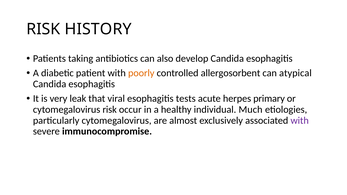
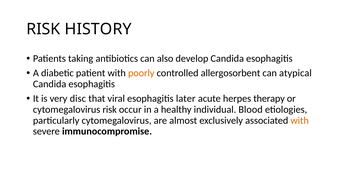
leak: leak -> disc
tests: tests -> later
primary: primary -> therapy
Much: Much -> Blood
with at (300, 121) colour: purple -> orange
